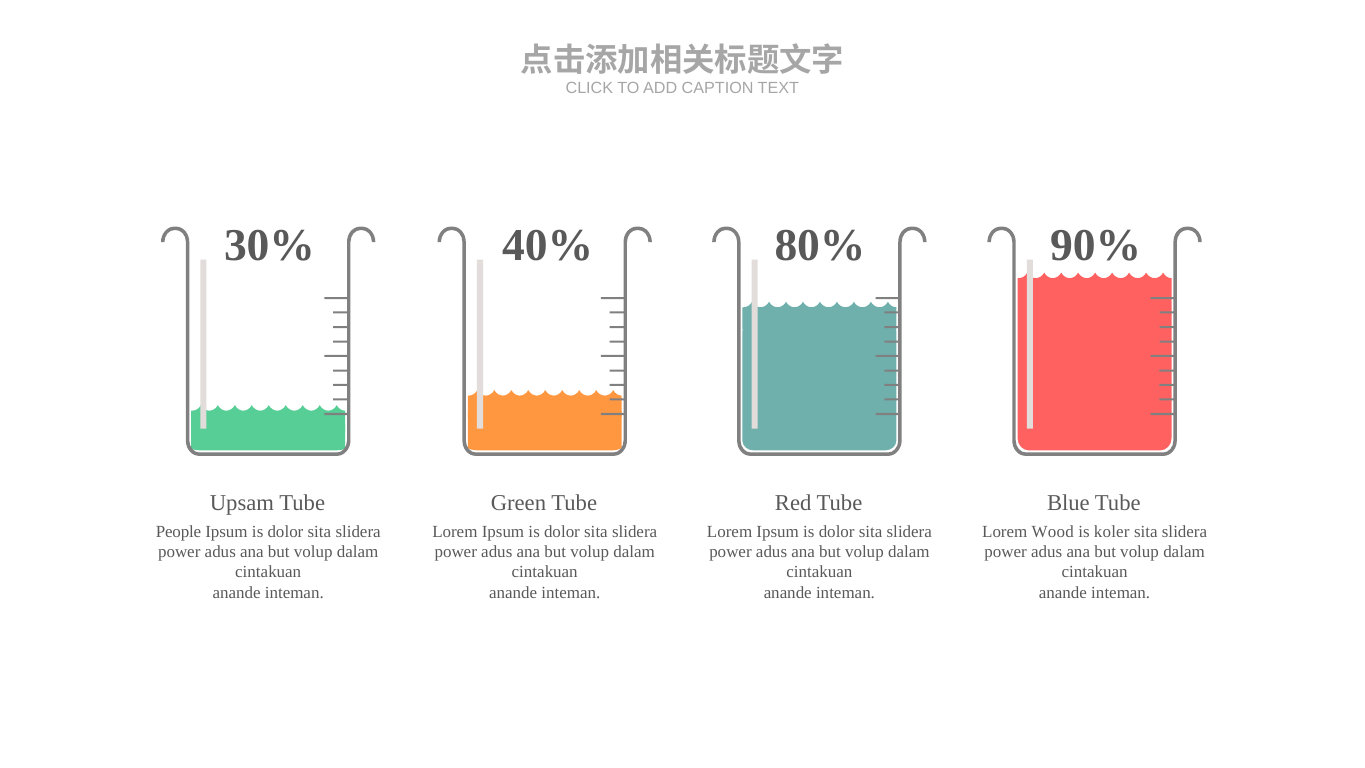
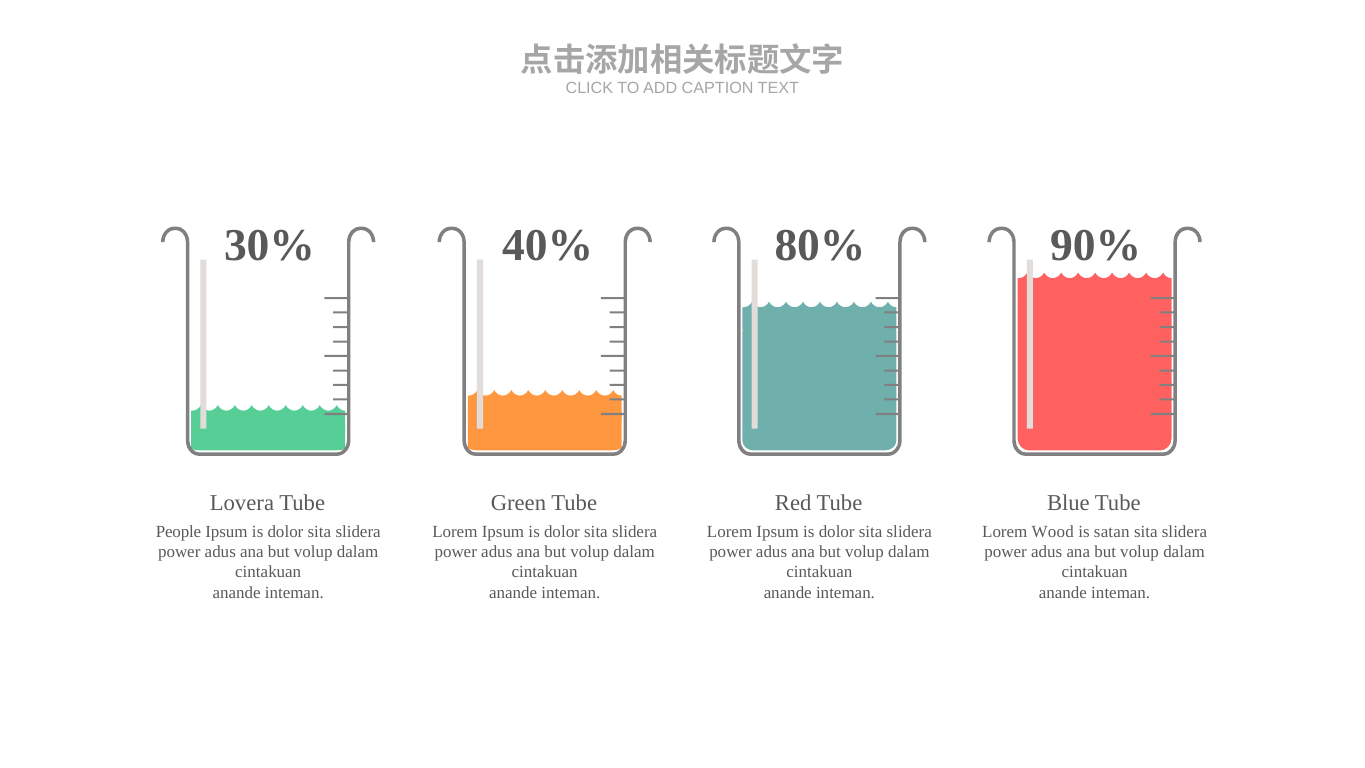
Upsam: Upsam -> Lovera
koler: koler -> satan
